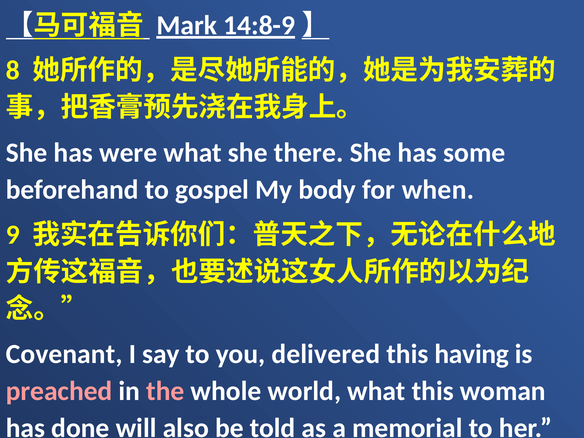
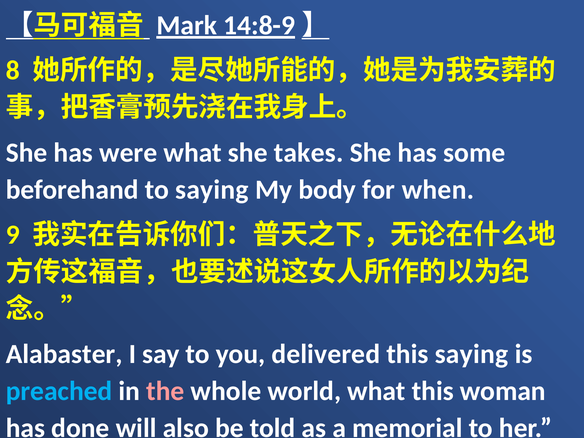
there: there -> takes
to gospel: gospel -> saying
Covenant: Covenant -> Alabaster
this having: having -> saying
preached colour: pink -> light blue
